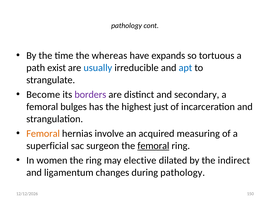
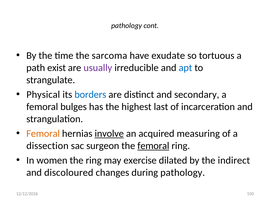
whereas: whereas -> sarcoma
expands: expands -> exudate
usually colour: blue -> purple
Become: Become -> Physical
borders colour: purple -> blue
just: just -> last
involve underline: none -> present
superficial: superficial -> dissection
elective: elective -> exercise
ligamentum: ligamentum -> discoloured
